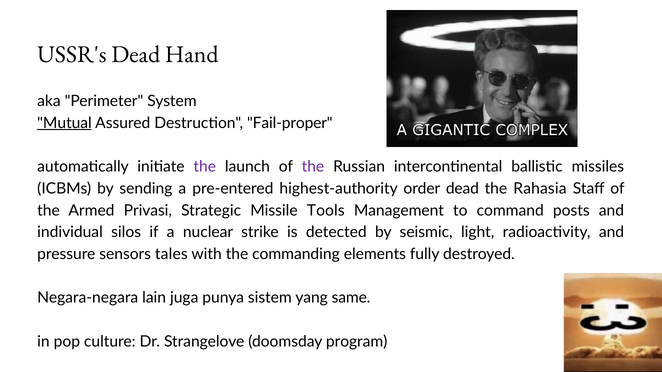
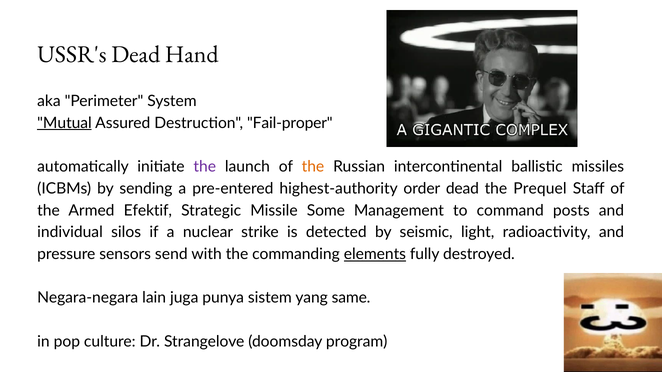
the at (313, 167) colour: purple -> orange
Rahasia: Rahasia -> Prequel
Privasi: Privasi -> Efektif
Tools: Tools -> Some
tales: tales -> send
elements underline: none -> present
